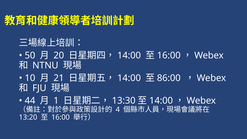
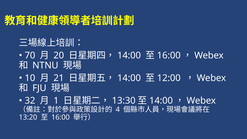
50: 50 -> 70
86:00: 86:00 -> 12:00
44: 44 -> 32
